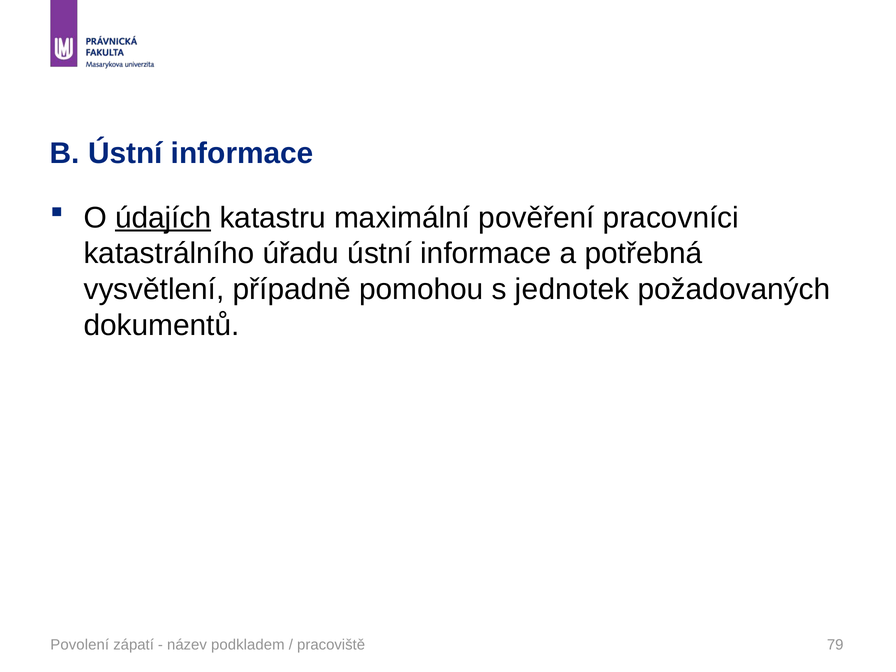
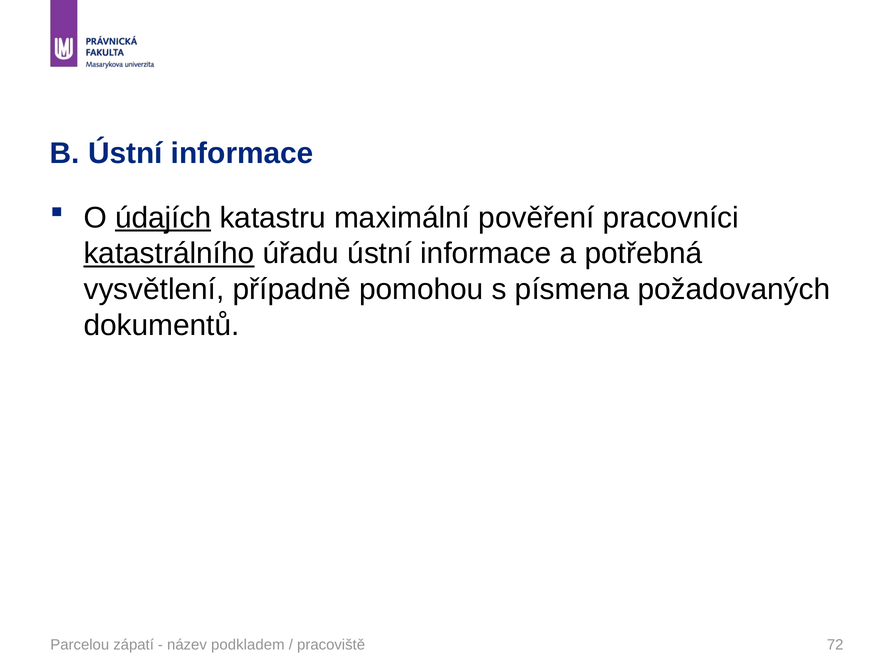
katastrálního underline: none -> present
jednotek: jednotek -> písmena
Povolení: Povolení -> Parcelou
79: 79 -> 72
